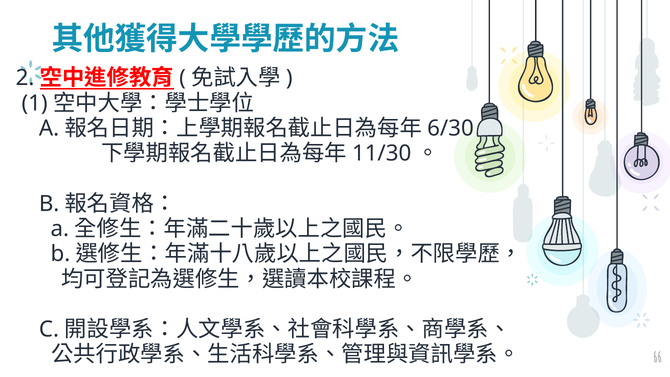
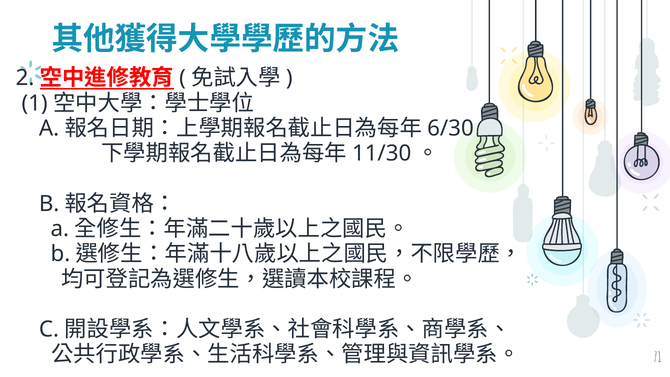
66: 66 -> 71
